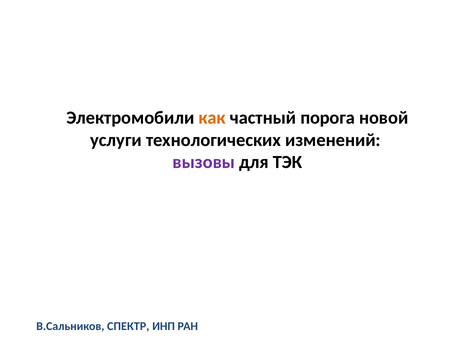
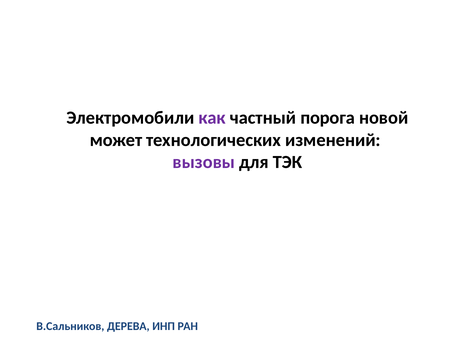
как colour: orange -> purple
услуги: услуги -> может
СПЕКТР: СПЕКТР -> ДЕРЕВА
